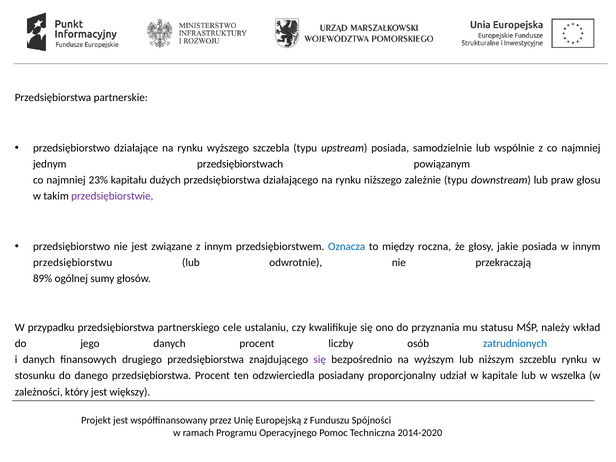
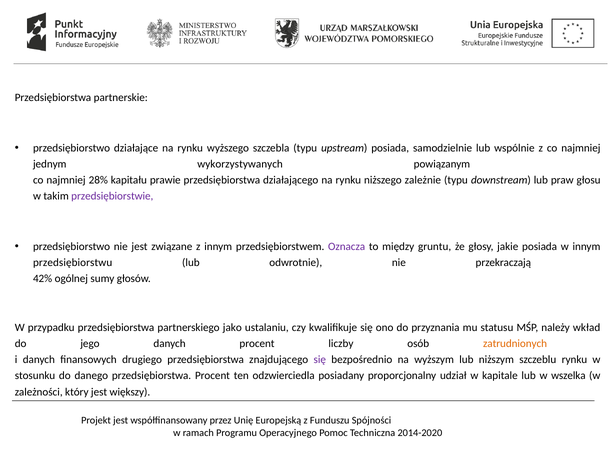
przedsiębiorstwach: przedsiębiorstwach -> wykorzystywanych
23%: 23% -> 28%
dużych: dużych -> prawie
Oznacza colour: blue -> purple
roczna: roczna -> gruntu
89%: 89% -> 42%
cele: cele -> jako
zatrudnionych colour: blue -> orange
